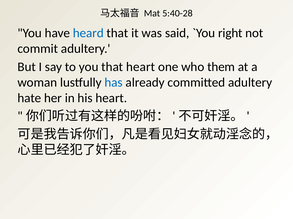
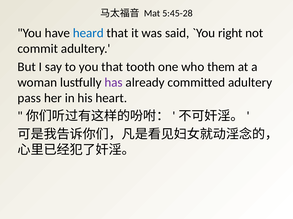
5:40-28: 5:40-28 -> 5:45-28
that heart: heart -> tooth
has colour: blue -> purple
hate: hate -> pass
